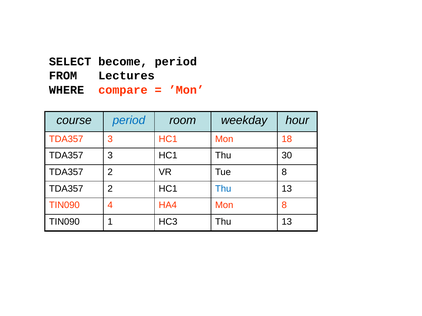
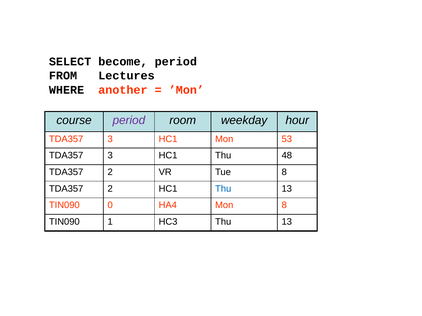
compare: compare -> another
period at (129, 121) colour: blue -> purple
18: 18 -> 53
30: 30 -> 48
4: 4 -> 0
